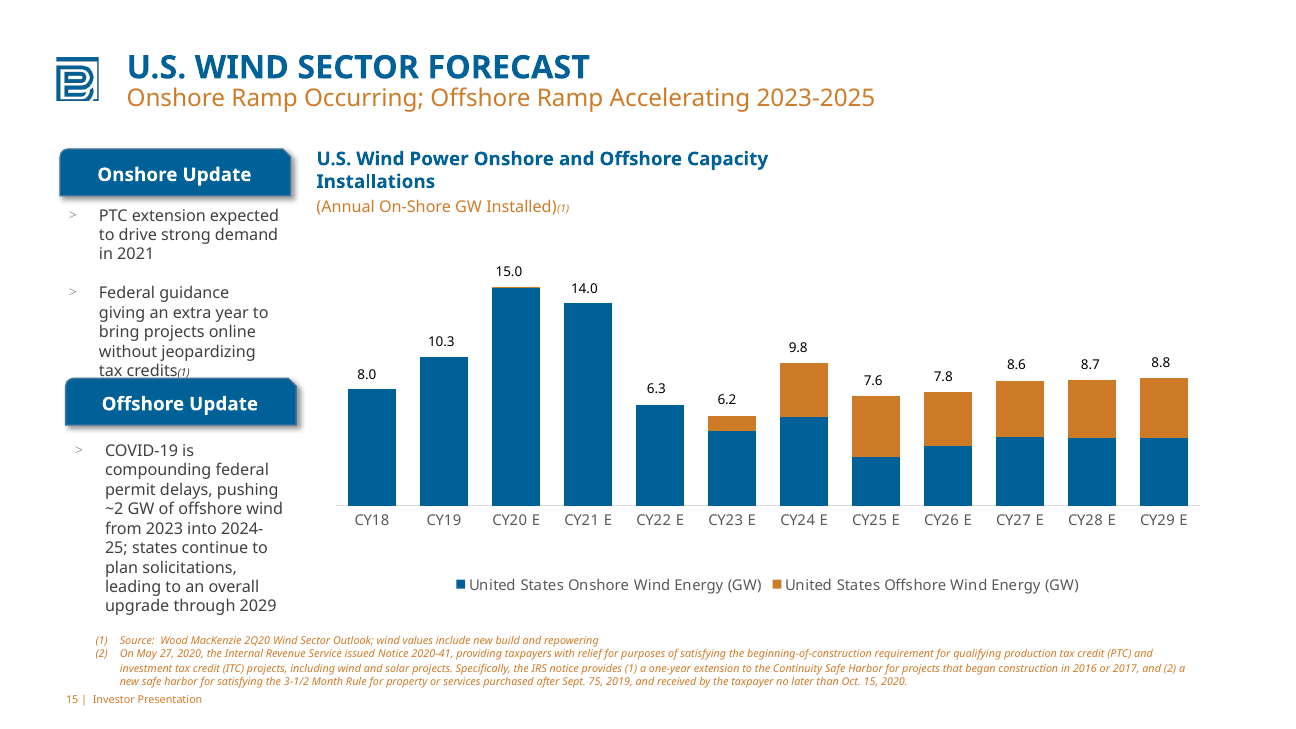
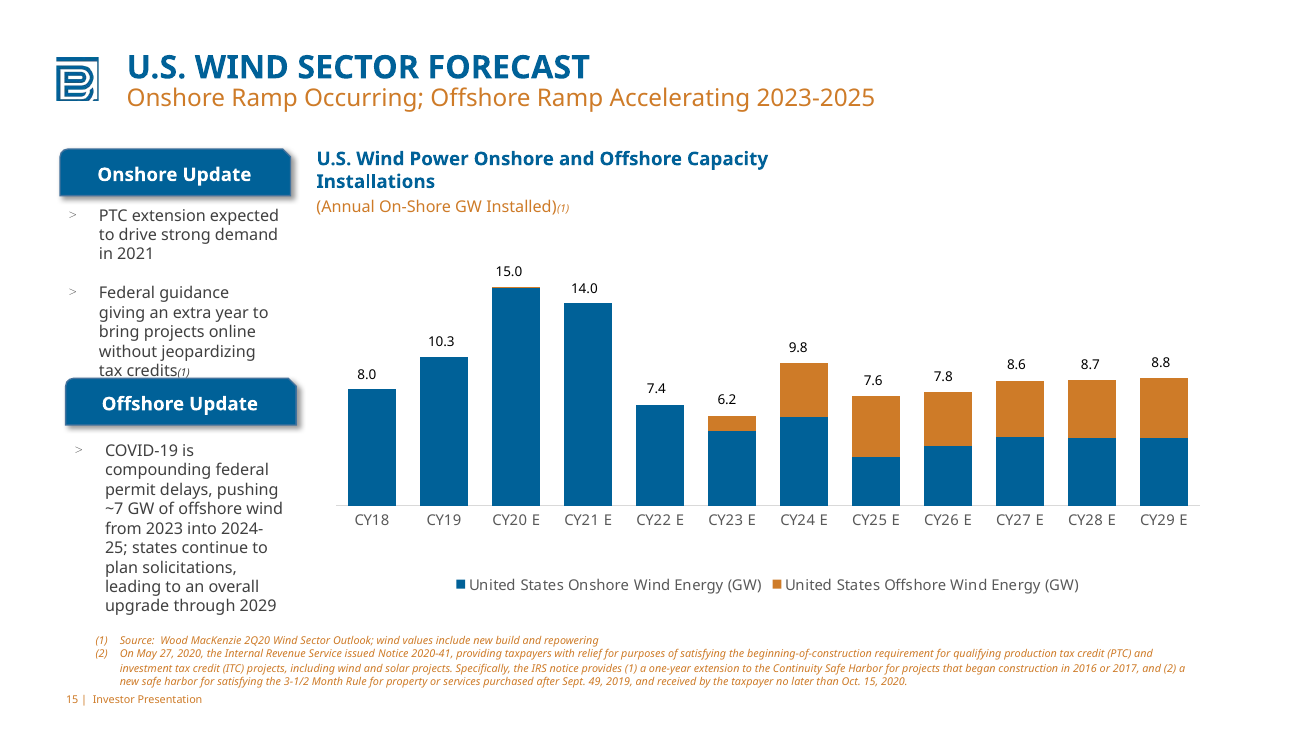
6.3: 6.3 -> 7.4
~2: ~2 -> ~7
75: 75 -> 49
